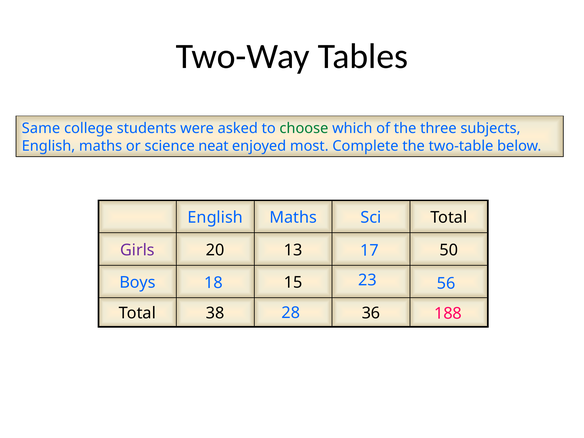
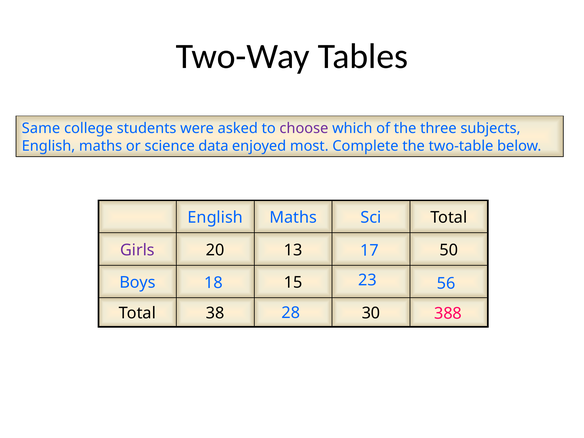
choose colour: green -> purple
neat: neat -> data
188: 188 -> 388
36: 36 -> 30
